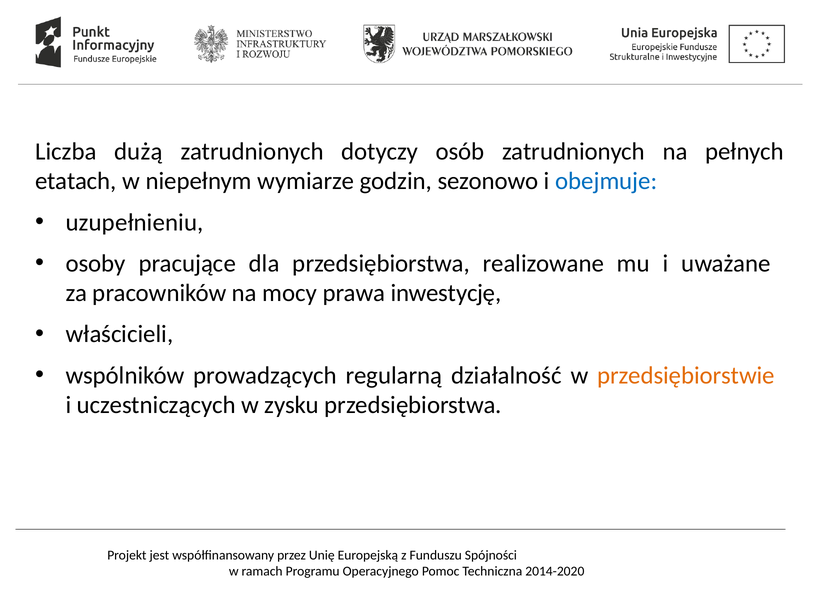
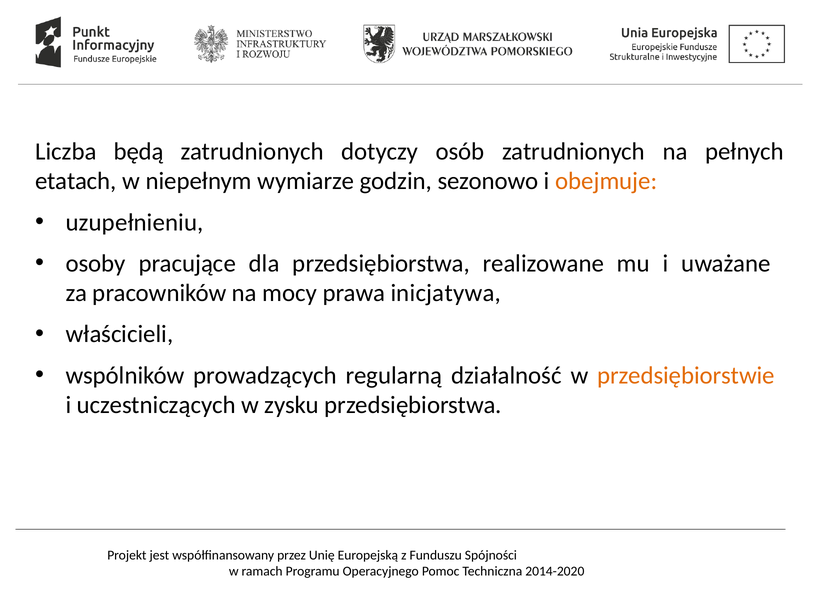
dużą: dużą -> będą
obejmuje colour: blue -> orange
inwestycję: inwestycję -> inicjatywa
